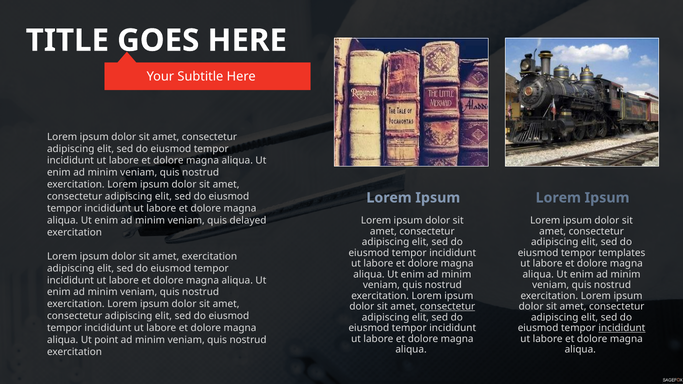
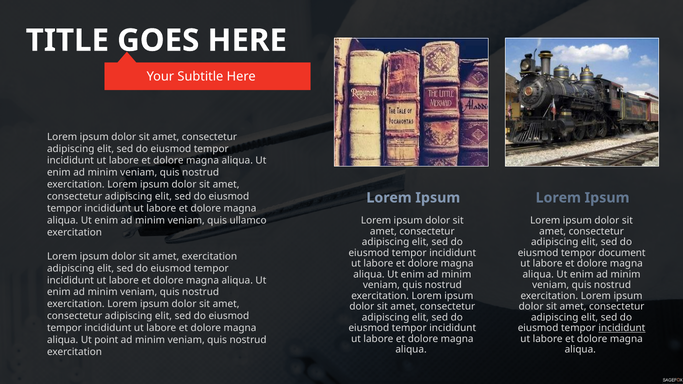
delayed: delayed -> ullamco
templates: templates -> document
consectetur at (448, 307) underline: present -> none
